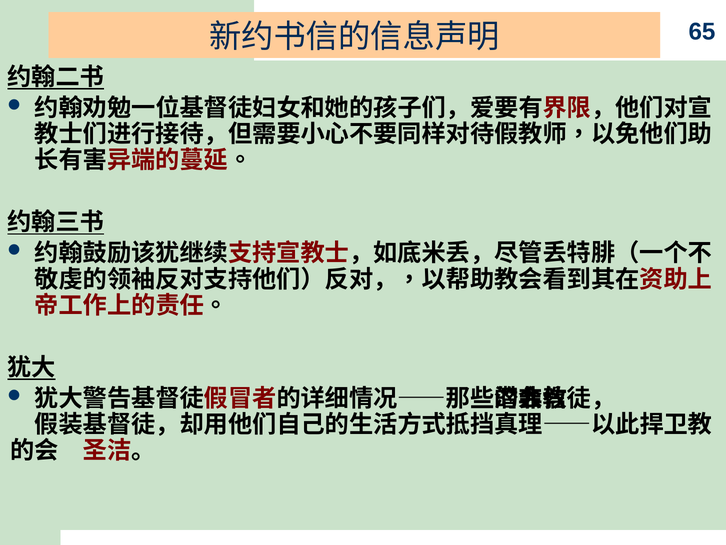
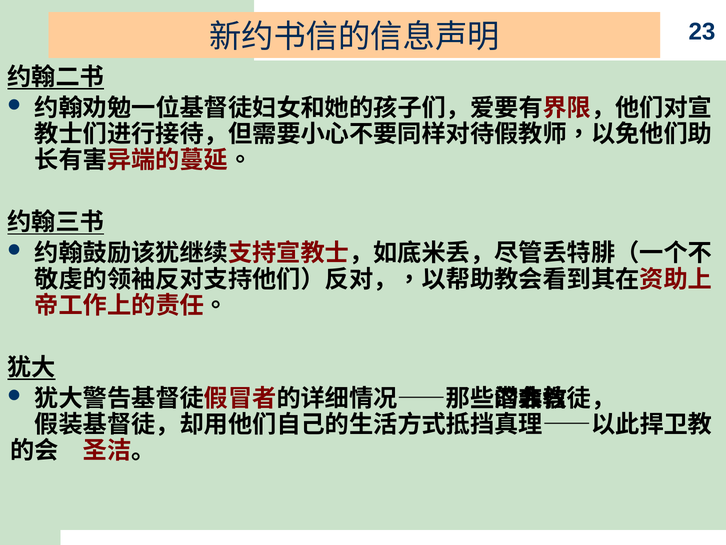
65: 65 -> 23
